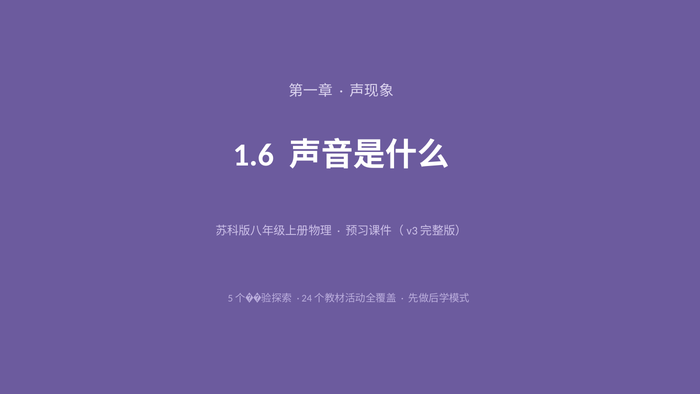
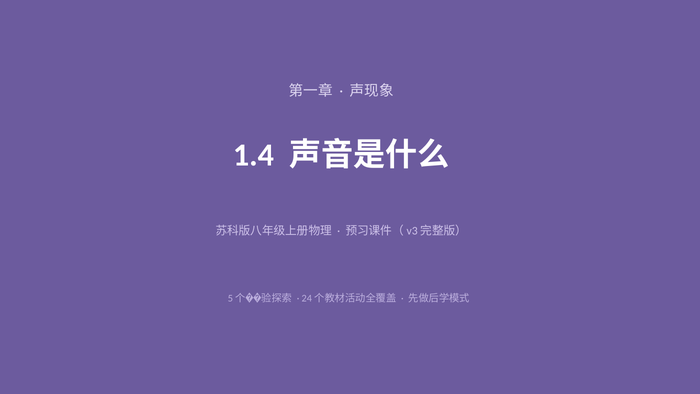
1.6: 1.6 -> 1.4
